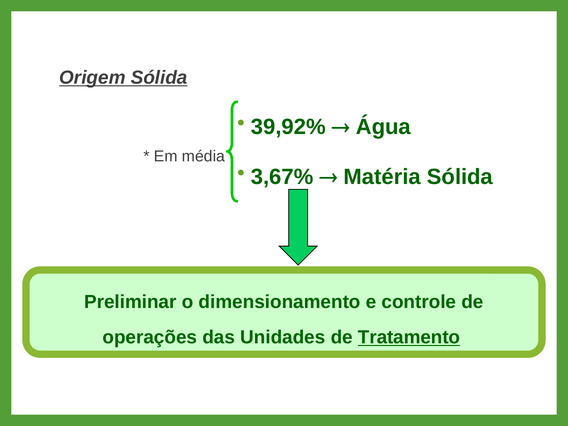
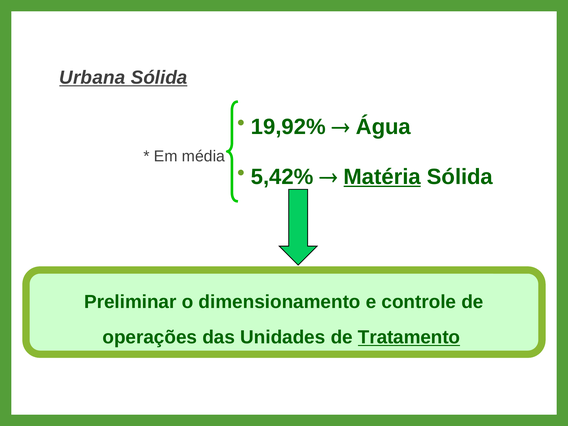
Origem: Origem -> Urbana
39,92%: 39,92% -> 19,92%
3,67%: 3,67% -> 5,42%
Matéria underline: none -> present
